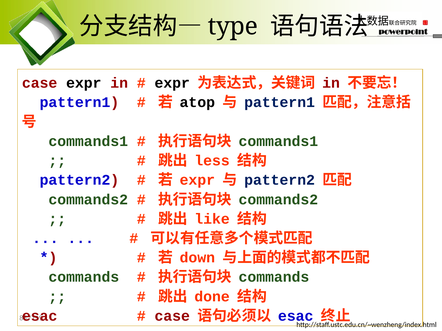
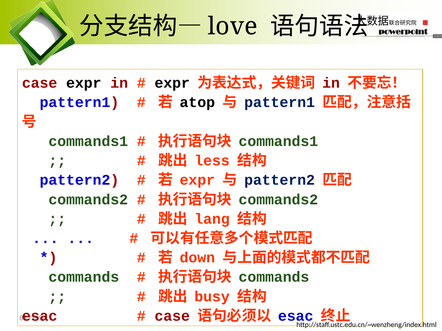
type: type -> love
like: like -> lang
done: done -> busy
